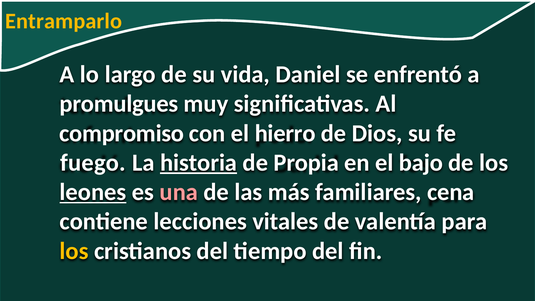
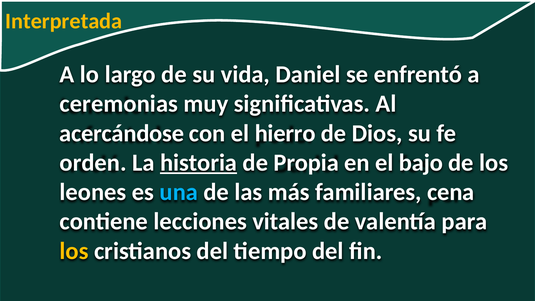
Entramparlo: Entramparlo -> Interpretada
promulgues: promulgues -> ceremonias
compromiso: compromiso -> acercándose
fuego: fuego -> orden
leones underline: present -> none
una colour: pink -> light blue
